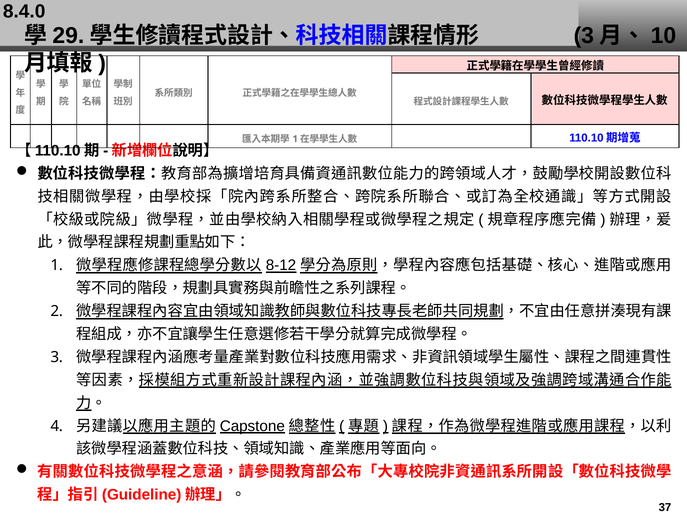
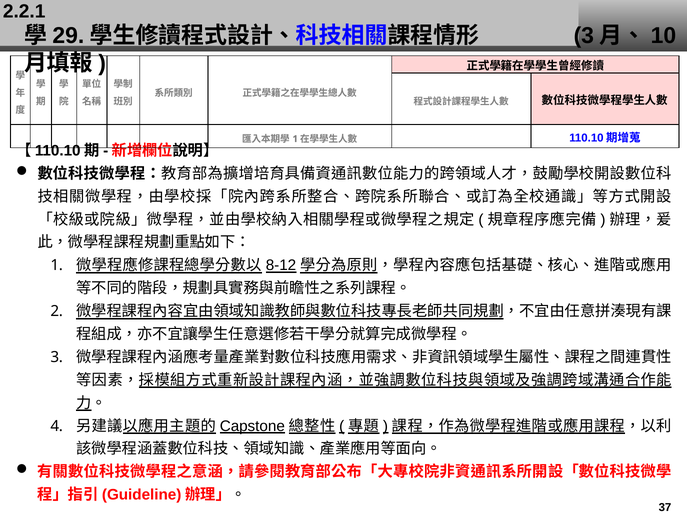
8.4.0: 8.4.0 -> 2.2.1
